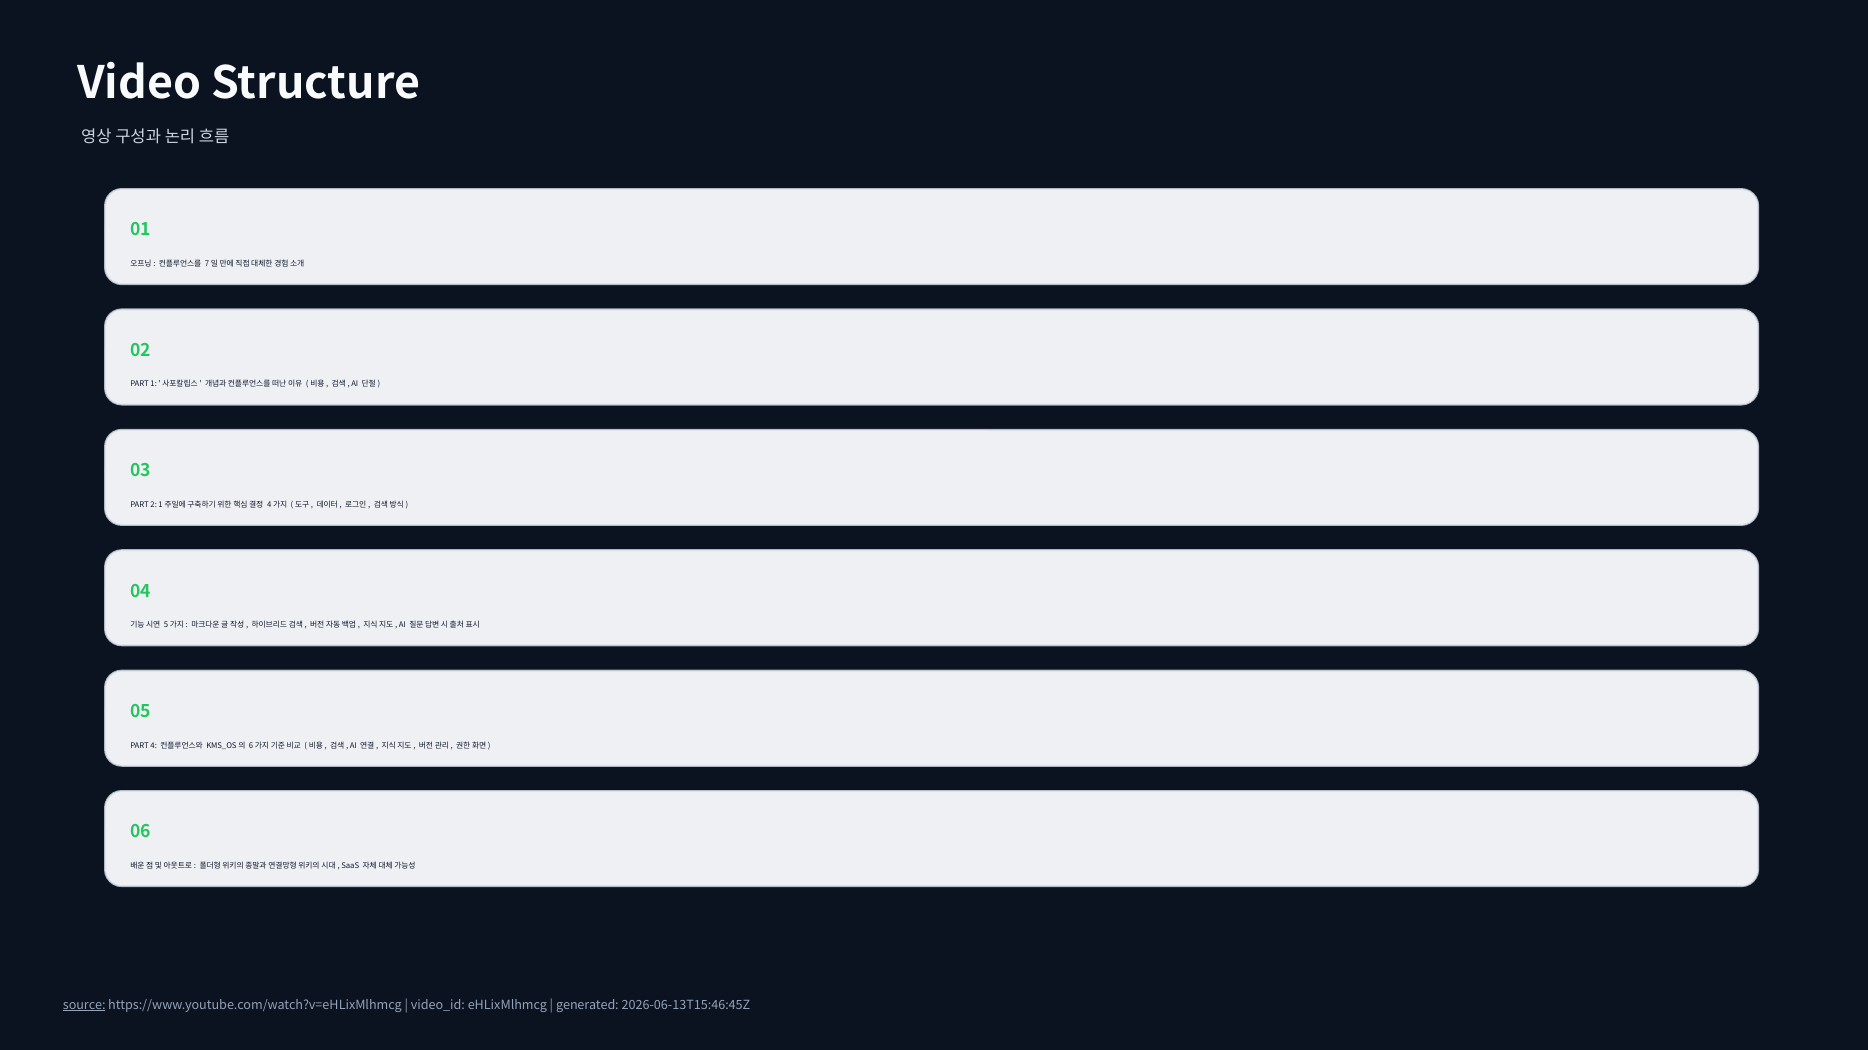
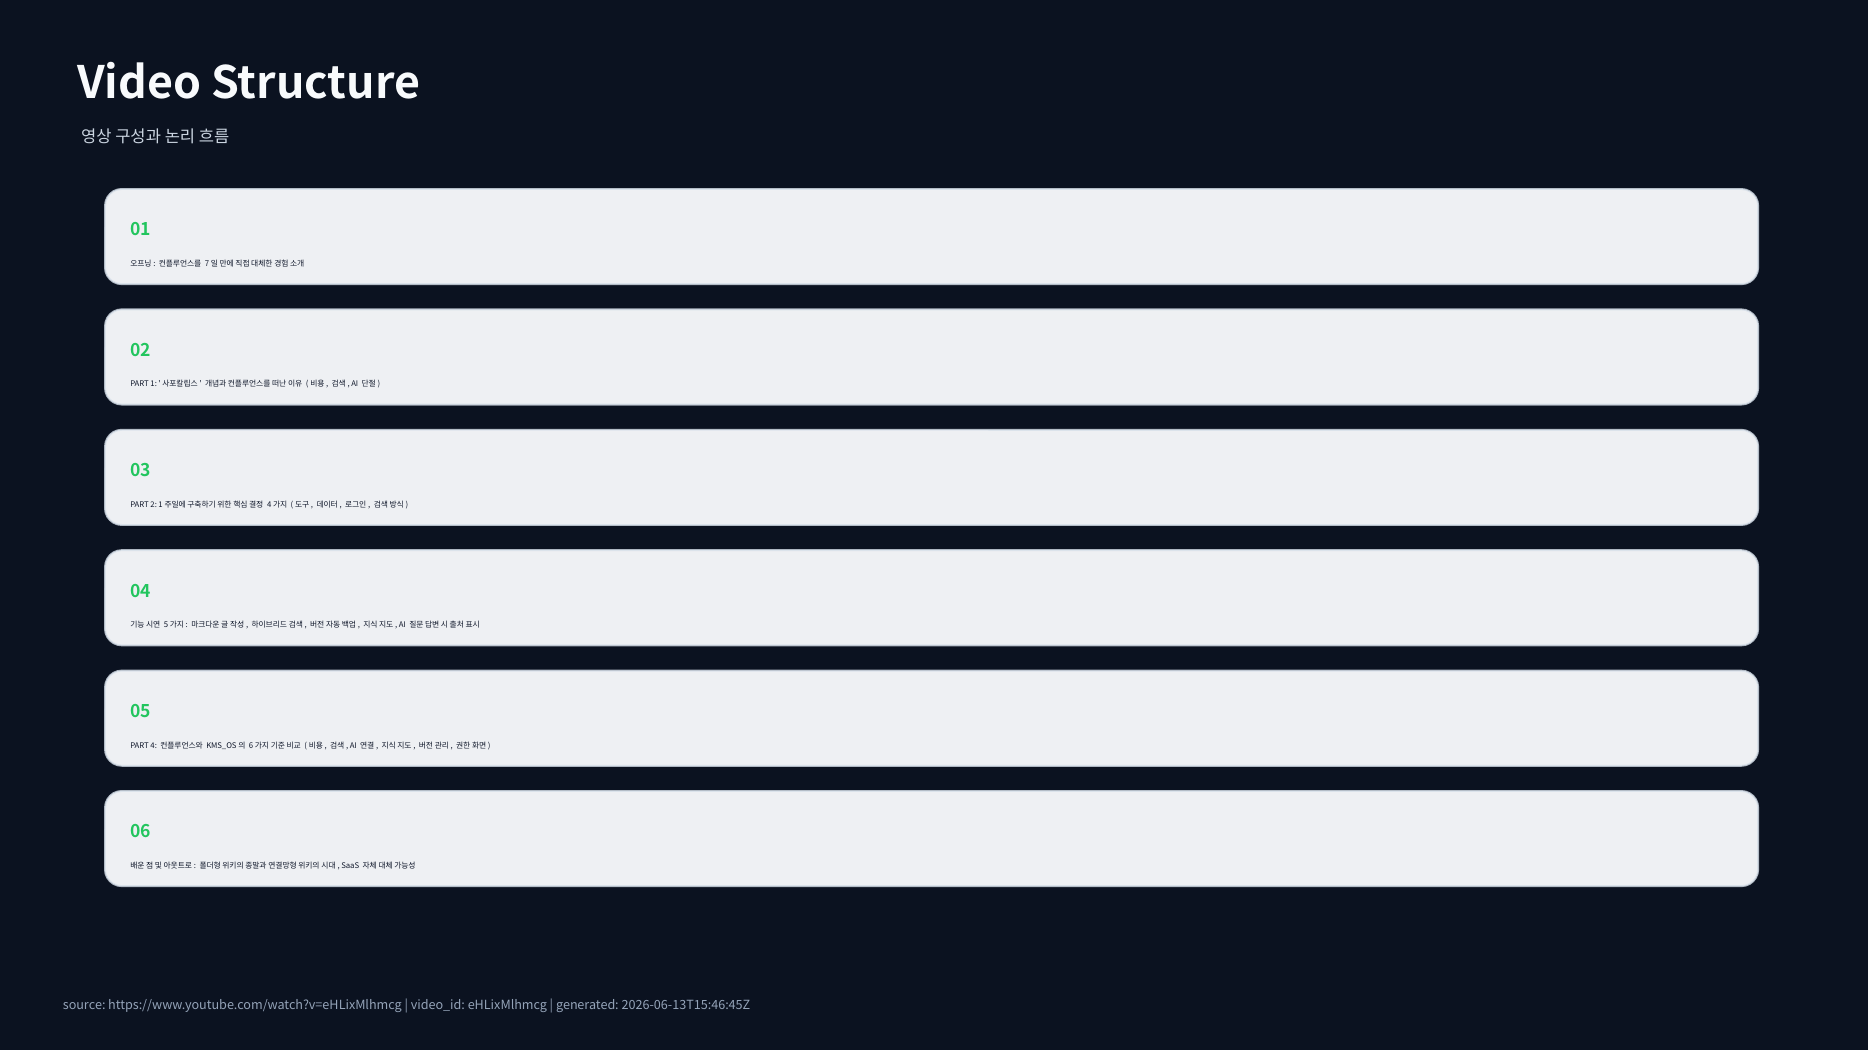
source underline: present -> none
